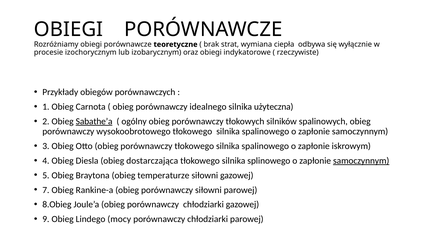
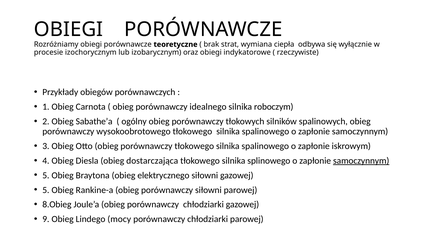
użyteczna: użyteczna -> roboczym
Sabathe’a underline: present -> none
temperaturze: temperaturze -> elektrycznego
7 at (46, 190): 7 -> 5
